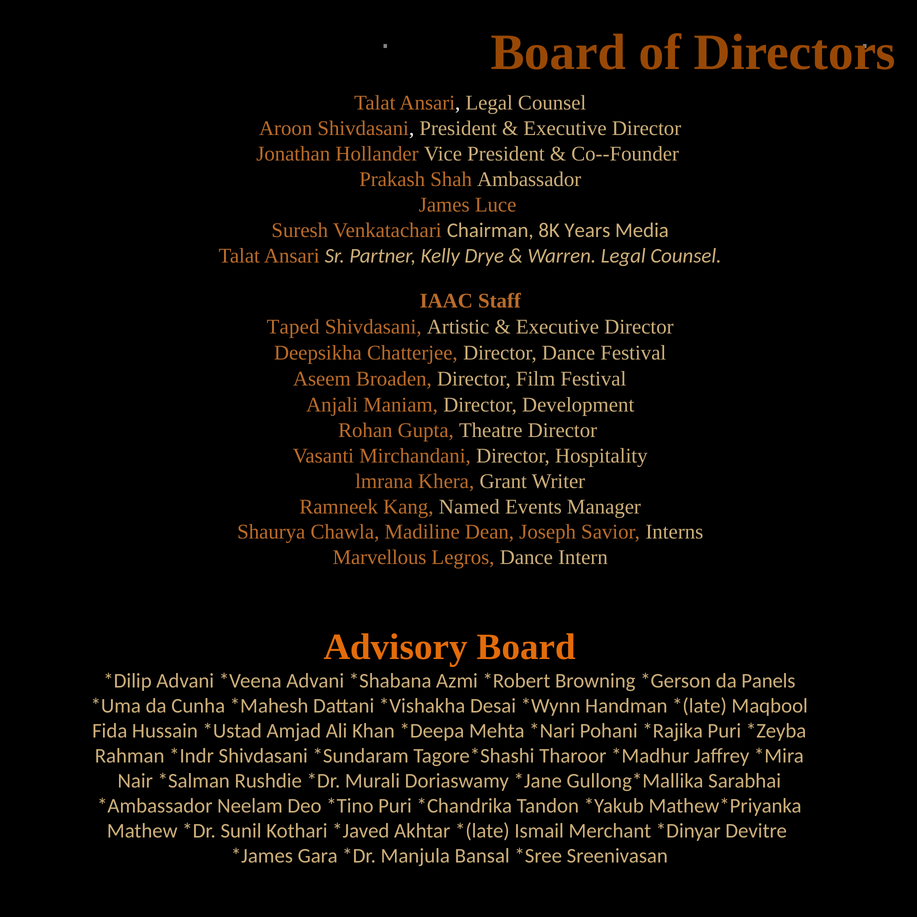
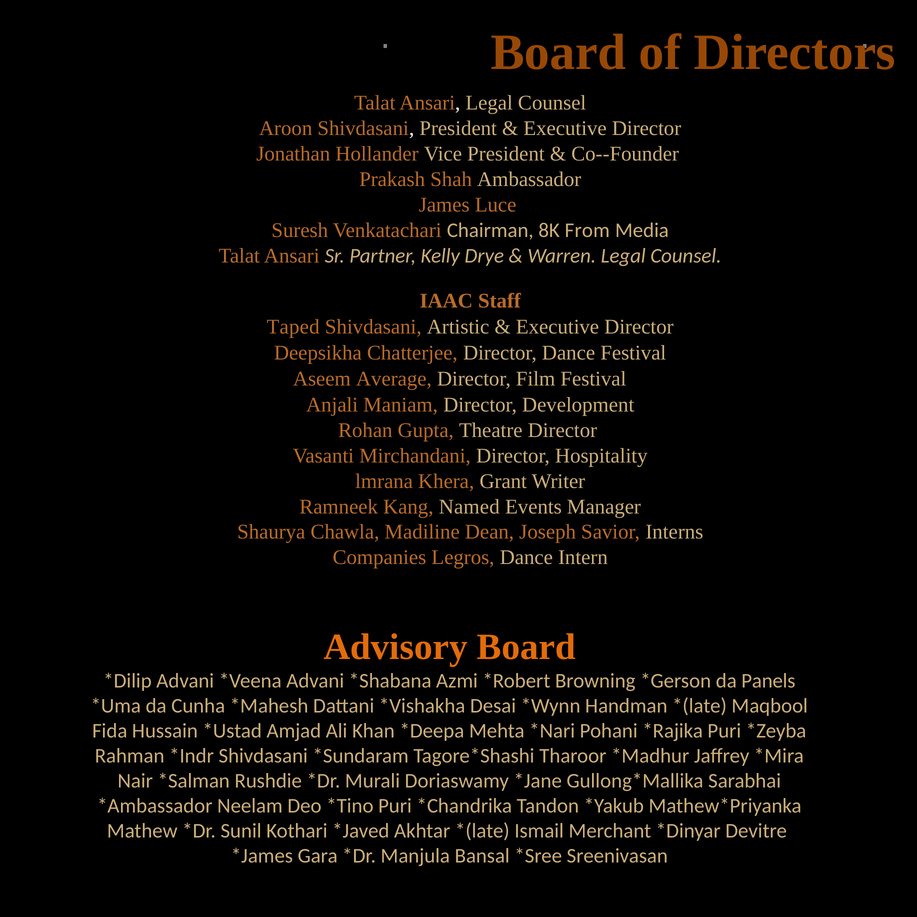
Years: Years -> From
Broaden: Broaden -> Average
Marvellous: Marvellous -> Companies
